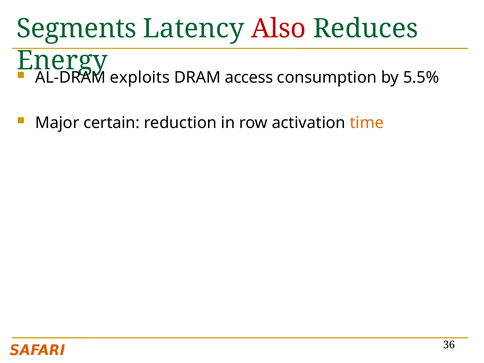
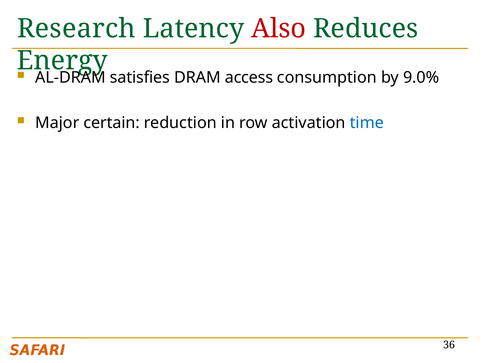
Segments: Segments -> Research
exploits: exploits -> satisfies
5.5%: 5.5% -> 9.0%
time colour: orange -> blue
